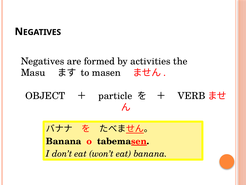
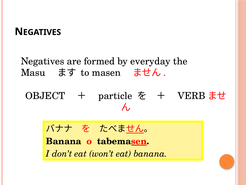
activities: activities -> everyday
